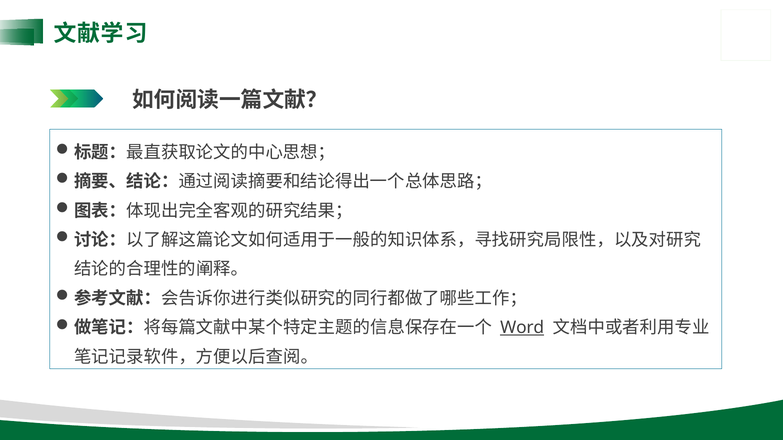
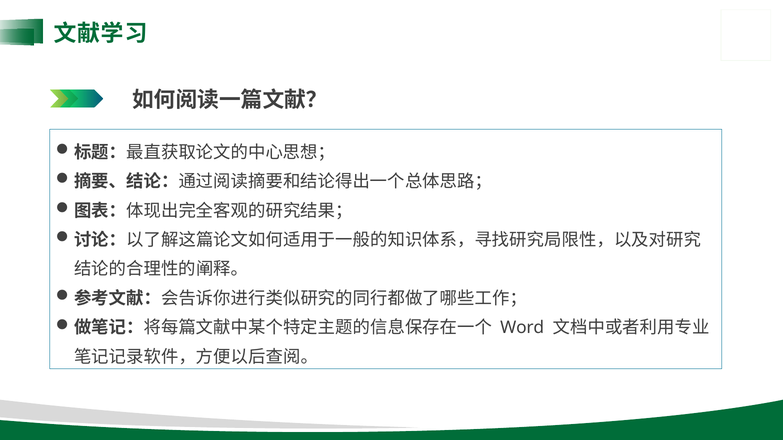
Word underline: present -> none
